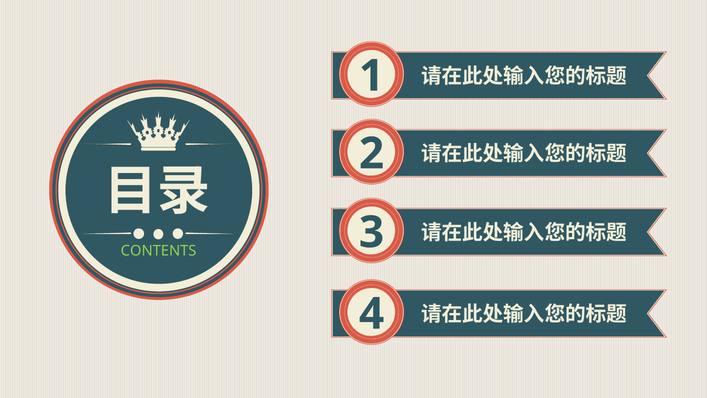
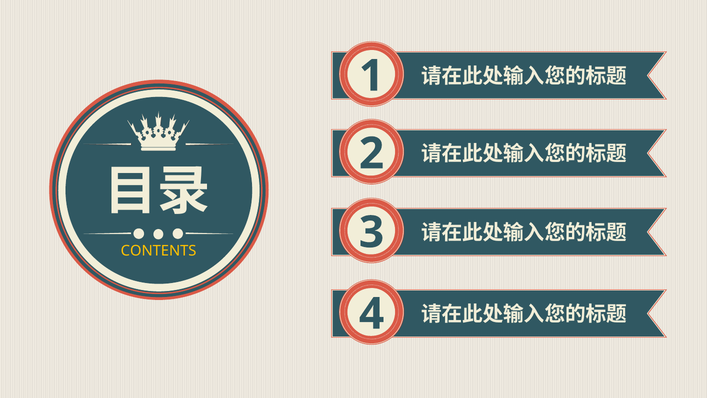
CONTENTS colour: light green -> yellow
